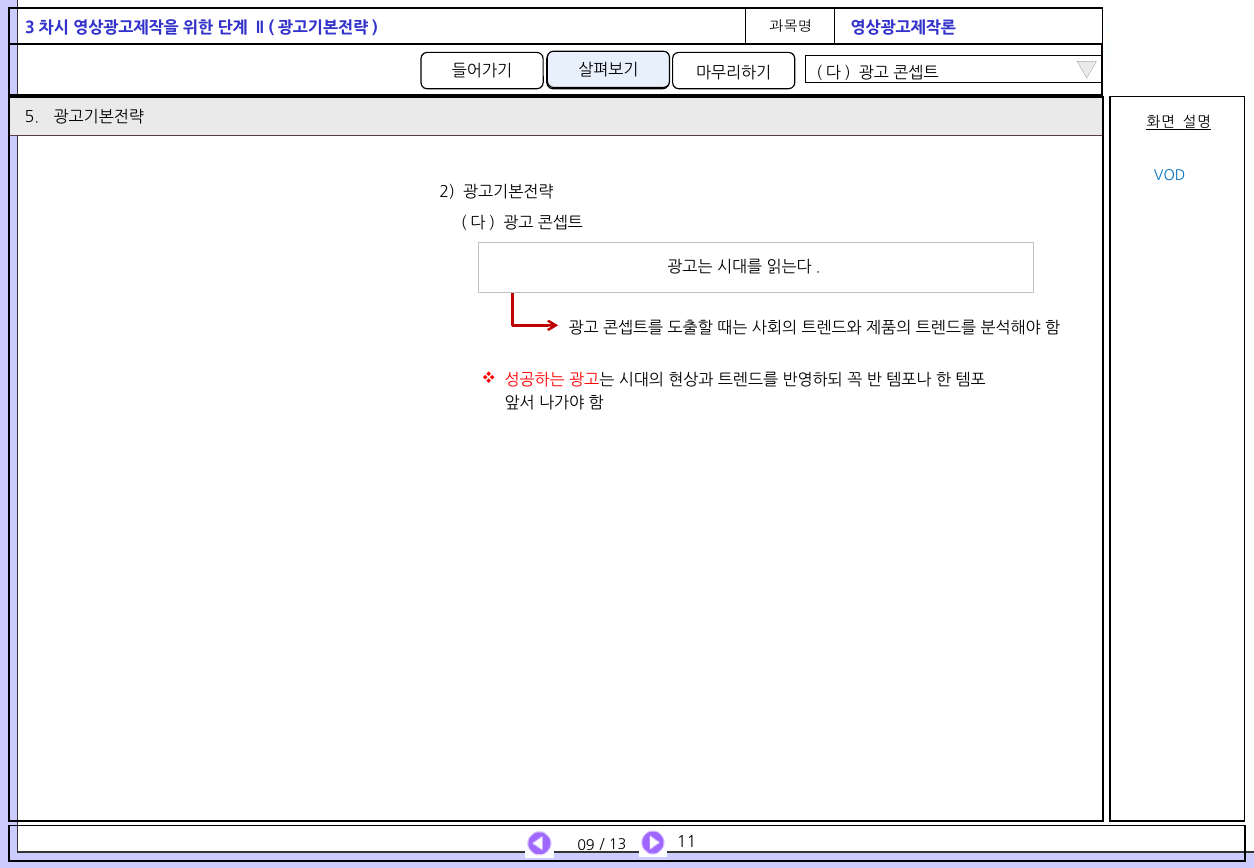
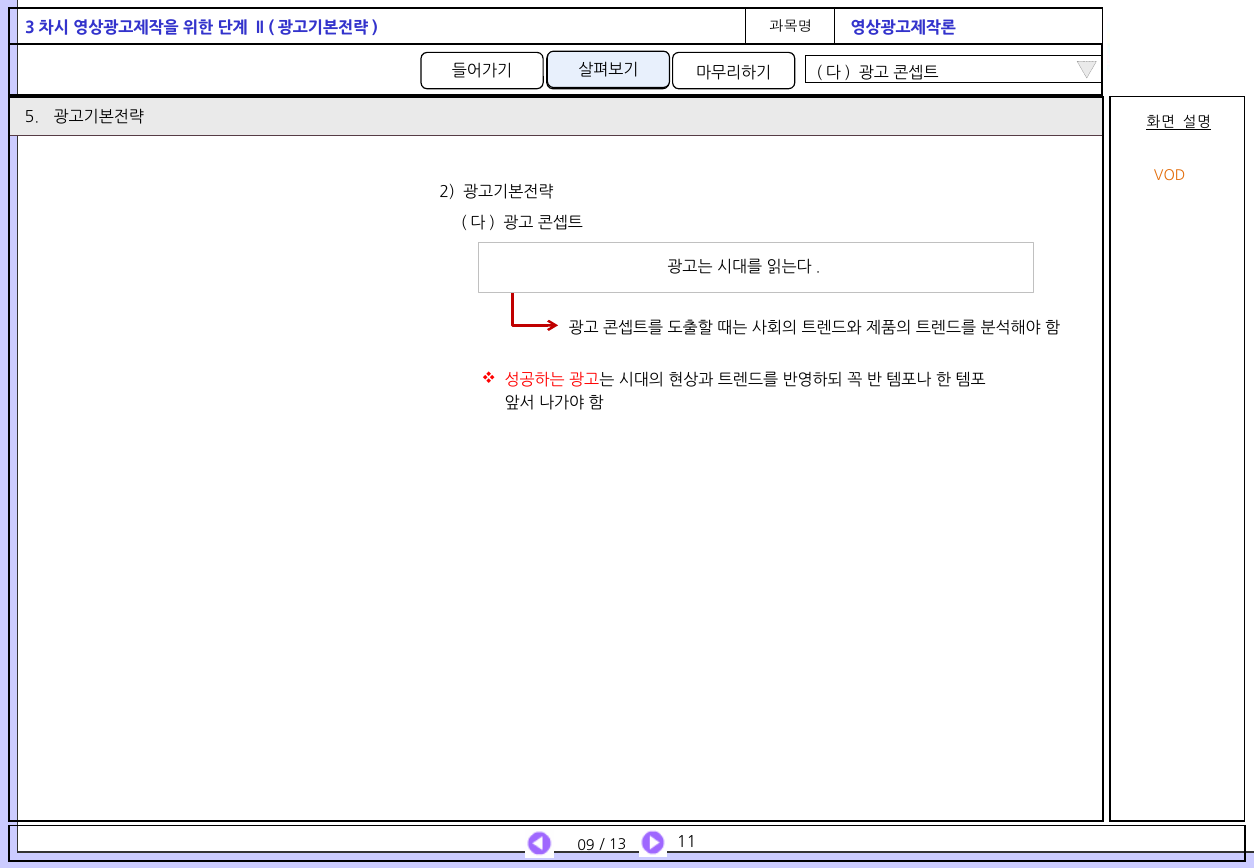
VOD colour: blue -> orange
